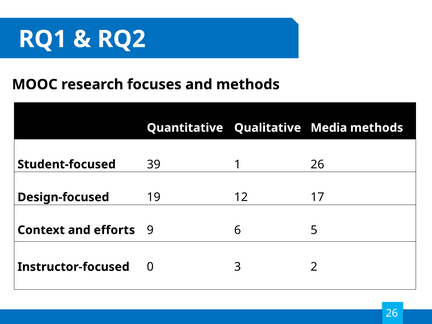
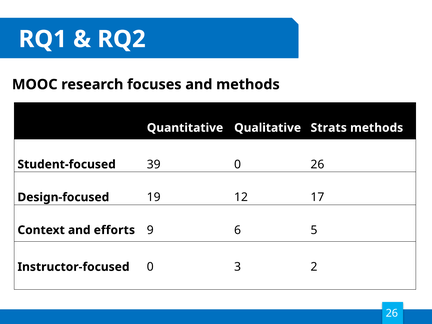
Media: Media -> Strats
39 1: 1 -> 0
